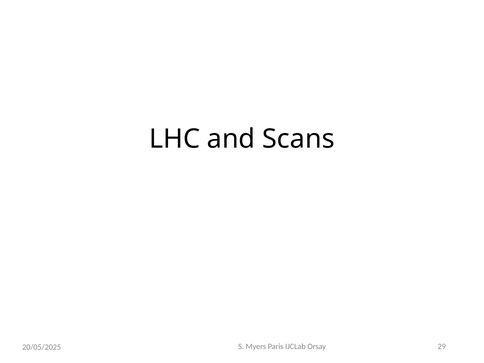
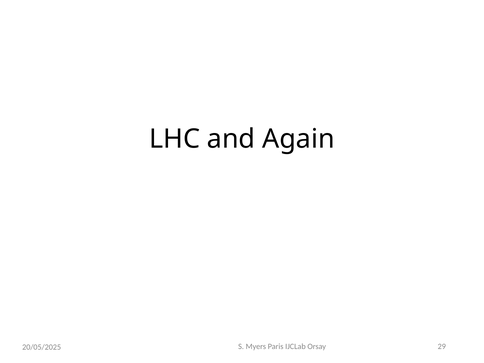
Scans: Scans -> Again
